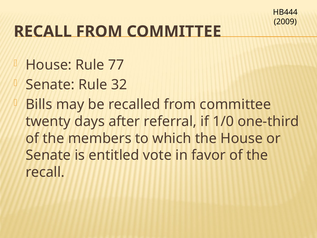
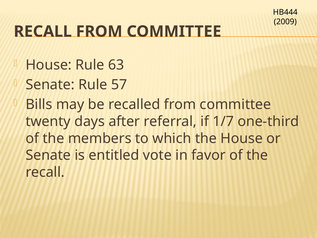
77: 77 -> 63
32: 32 -> 57
1/0: 1/0 -> 1/7
